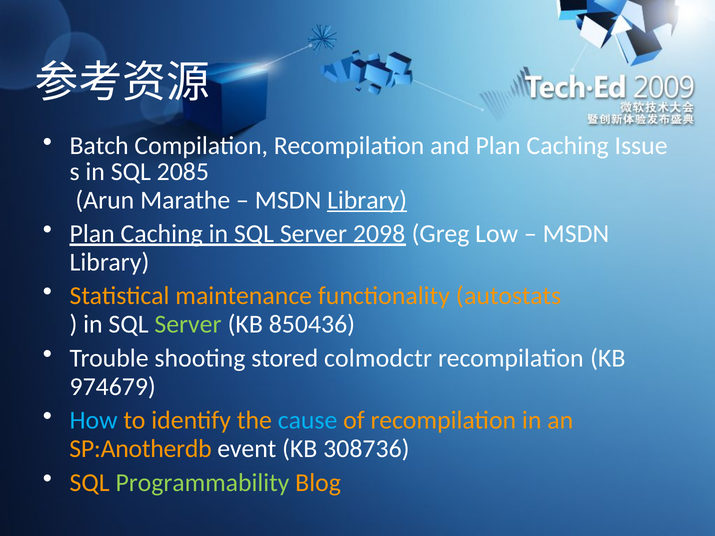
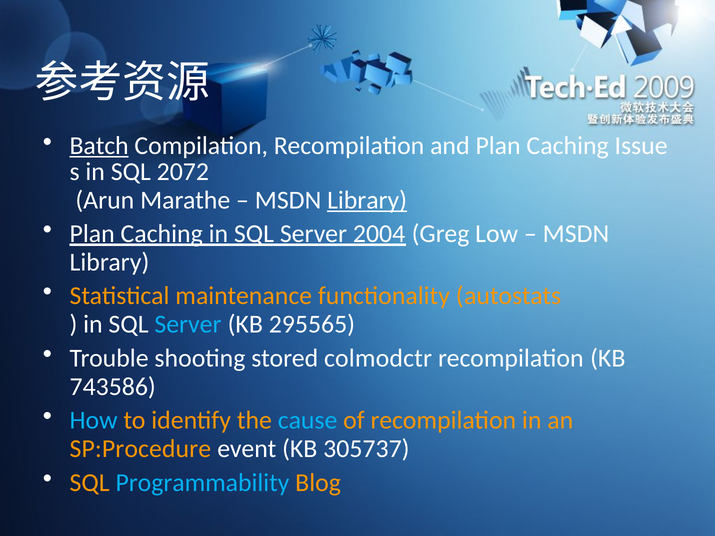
Batch underline: none -> present
2085: 2085 -> 2072
2098: 2098 -> 2004
Server at (188, 324) colour: light green -> light blue
850436: 850436 -> 295565
974679: 974679 -> 743586
SP:Anotherdb: SP:Anotherdb -> SP:Procedure
308736: 308736 -> 305737
Programmability colour: light green -> light blue
